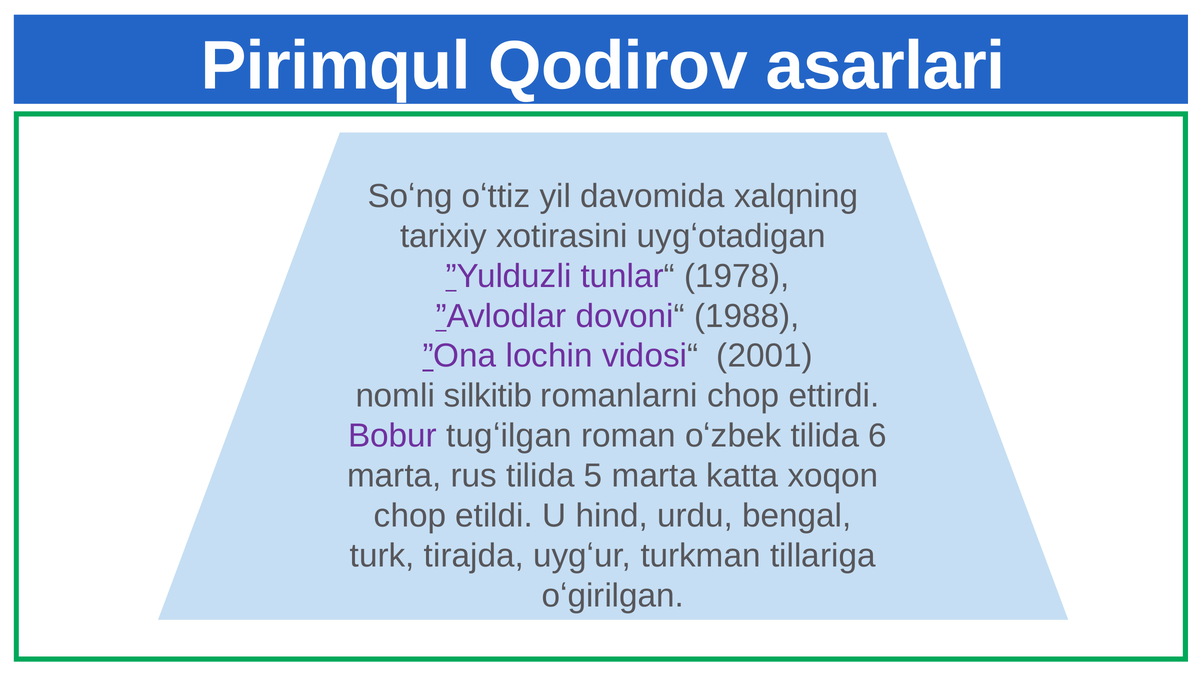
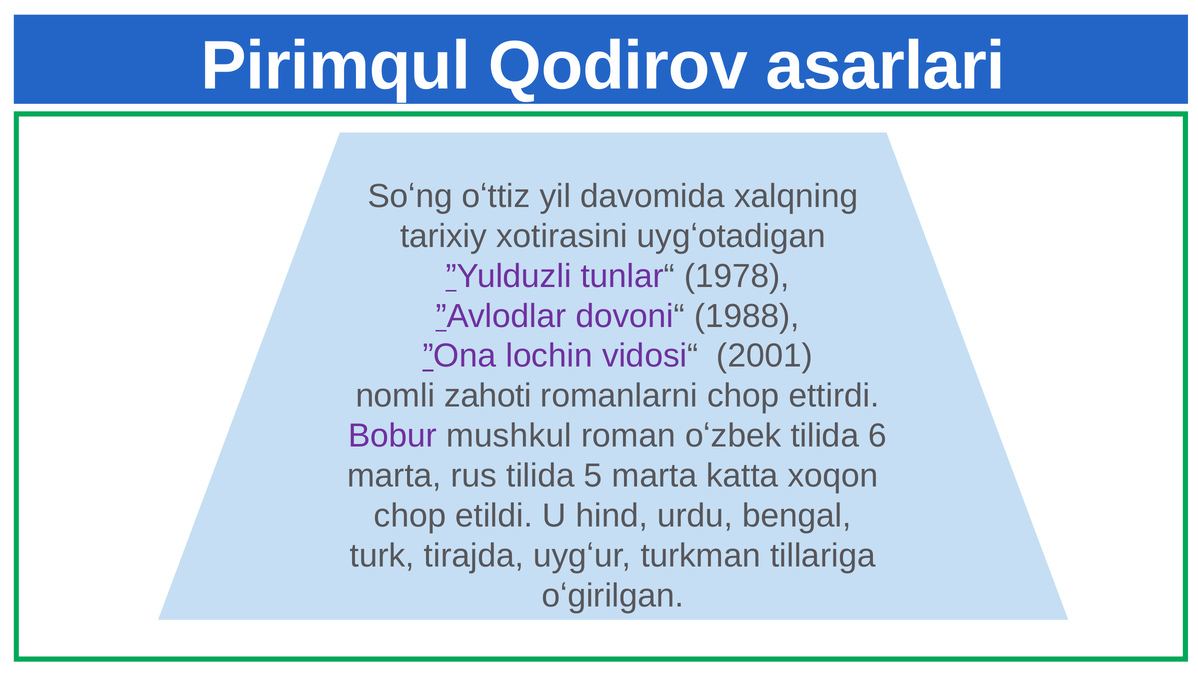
silkitib: silkitib -> zahoti
tugʻilgan: tugʻilgan -> mushkul
